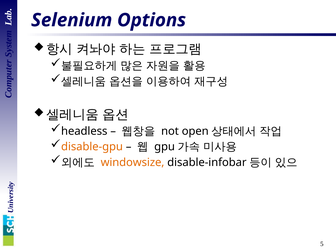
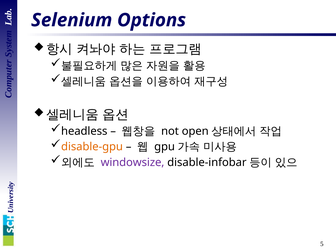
windowsize colour: orange -> purple
